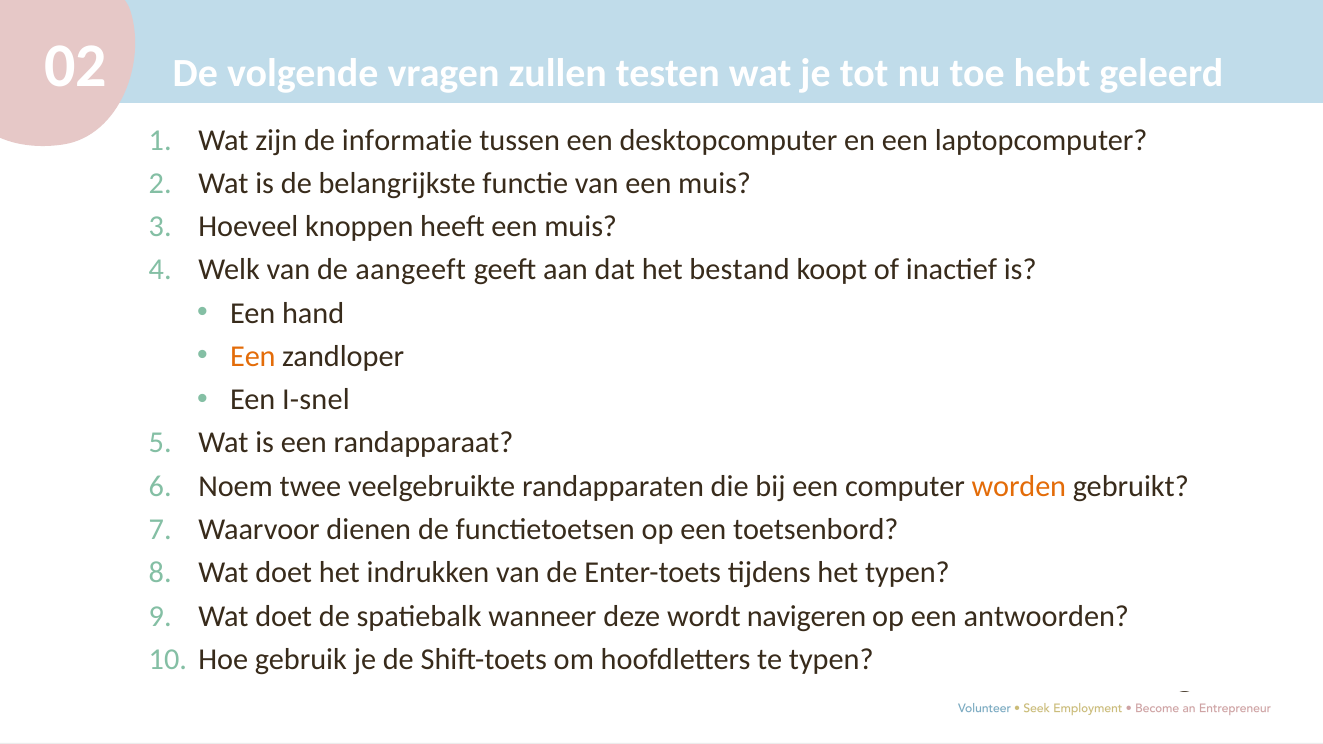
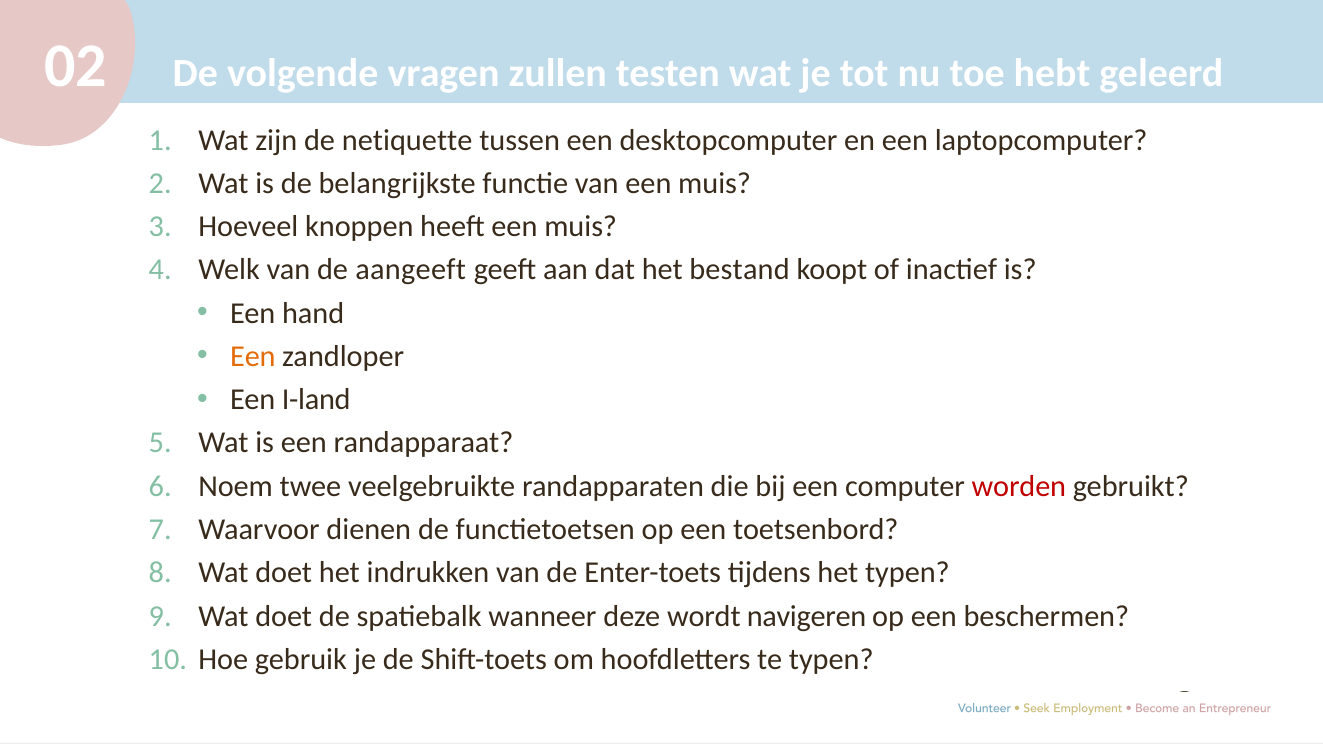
informatie: informatie -> netiquette
I-snel: I-snel -> I-land
worden colour: orange -> red
antwoorden: antwoorden -> beschermen
